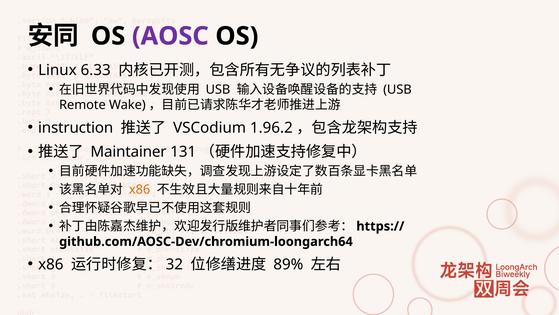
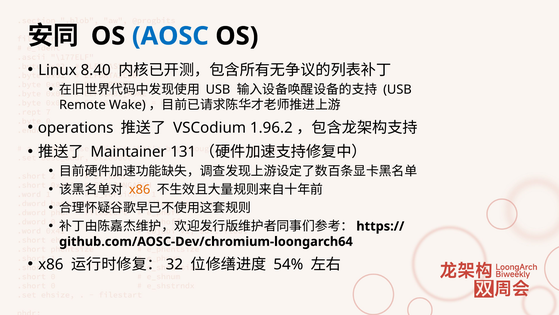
AOSC colour: purple -> blue
6.33: 6.33 -> 8.40
instruction: instruction -> operations
89%: 89% -> 54%
